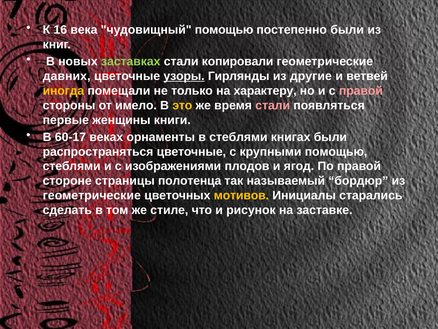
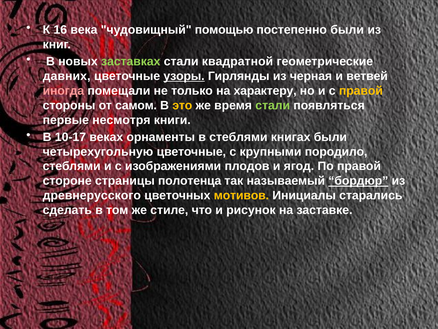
копировали: копировали -> квадратной
другие: другие -> черная
иногда colour: yellow -> pink
правой at (361, 91) colour: pink -> yellow
имело: имело -> самом
стали at (273, 105) colour: pink -> light green
женщины: женщины -> несмотря
60-17: 60-17 -> 10-17
распространяться: распространяться -> четырехугольную
крупными помощью: помощью -> породило
бордюр underline: none -> present
геометрические at (92, 195): геометрические -> древнерусского
